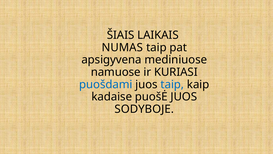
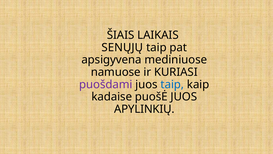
NUMAS: NUMAS -> SENŲJŲ
puošdami colour: blue -> purple
SODYBOJE: SODYBOJE -> APYLINKIŲ
